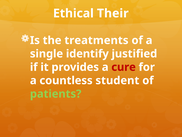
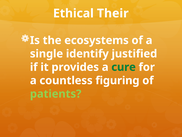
treatments: treatments -> ecosystems
cure colour: red -> green
student: student -> figuring
